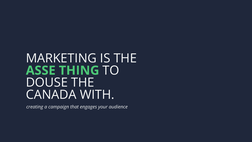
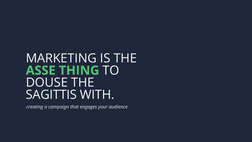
CANADA: CANADA -> SAGITTIS
